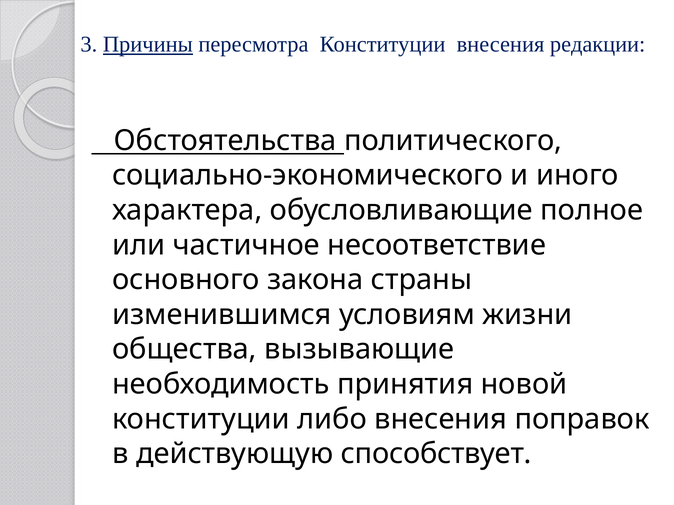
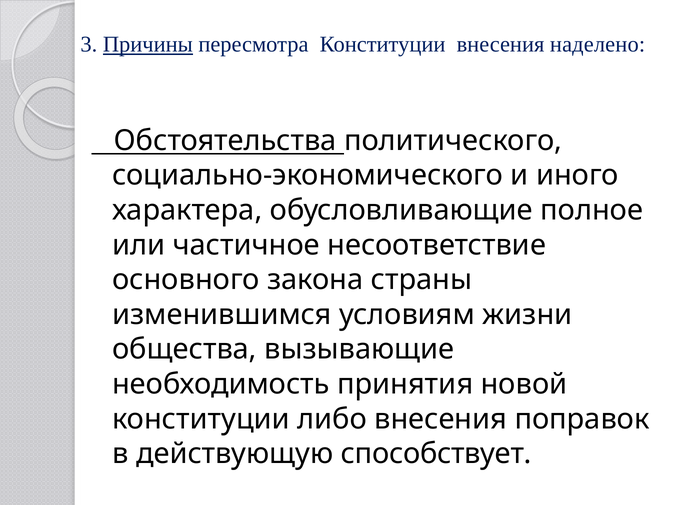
редакции: редакции -> наделено
